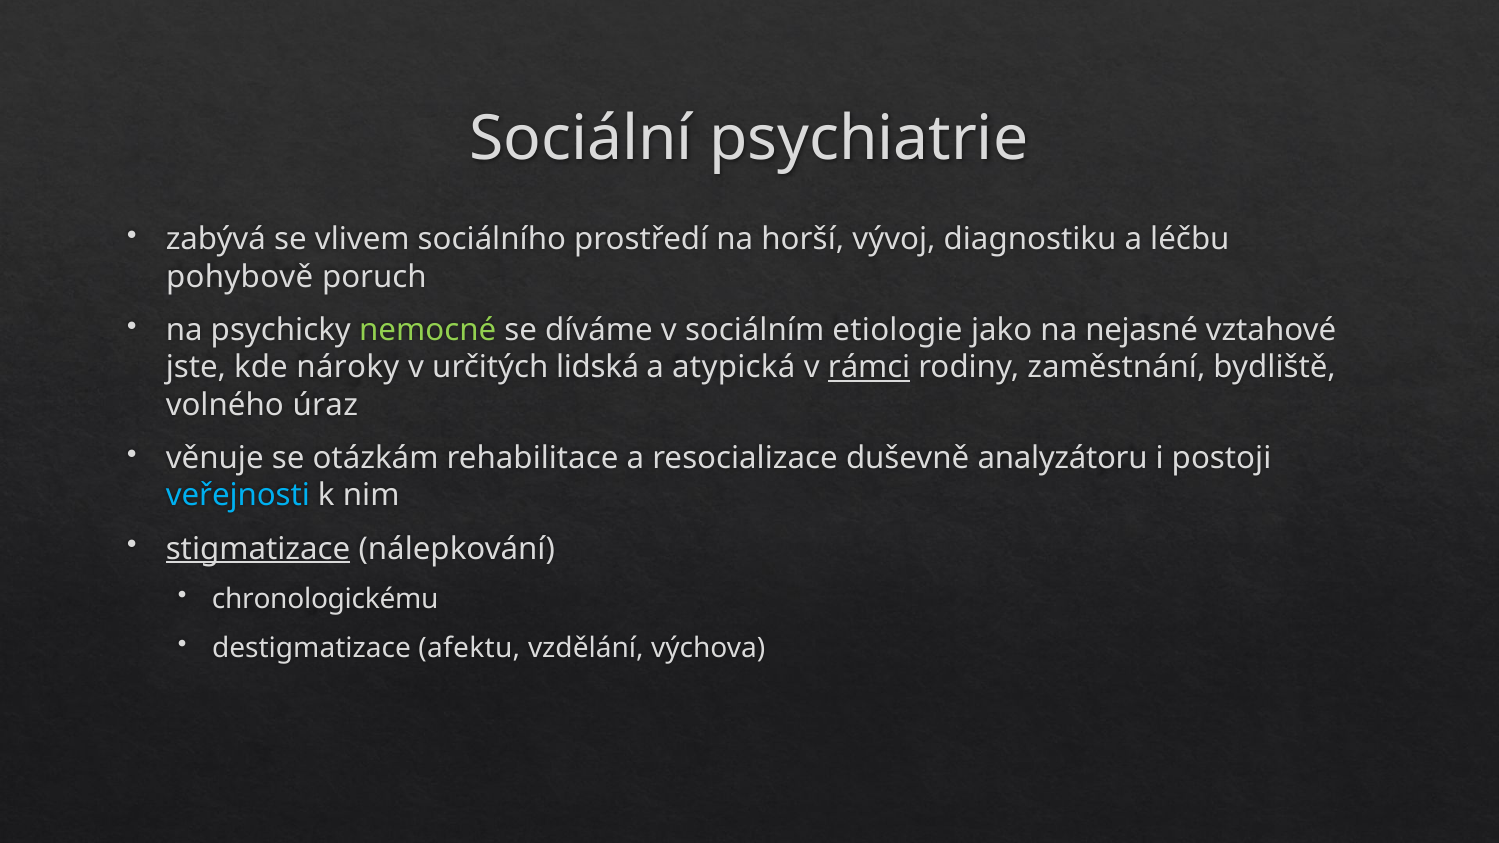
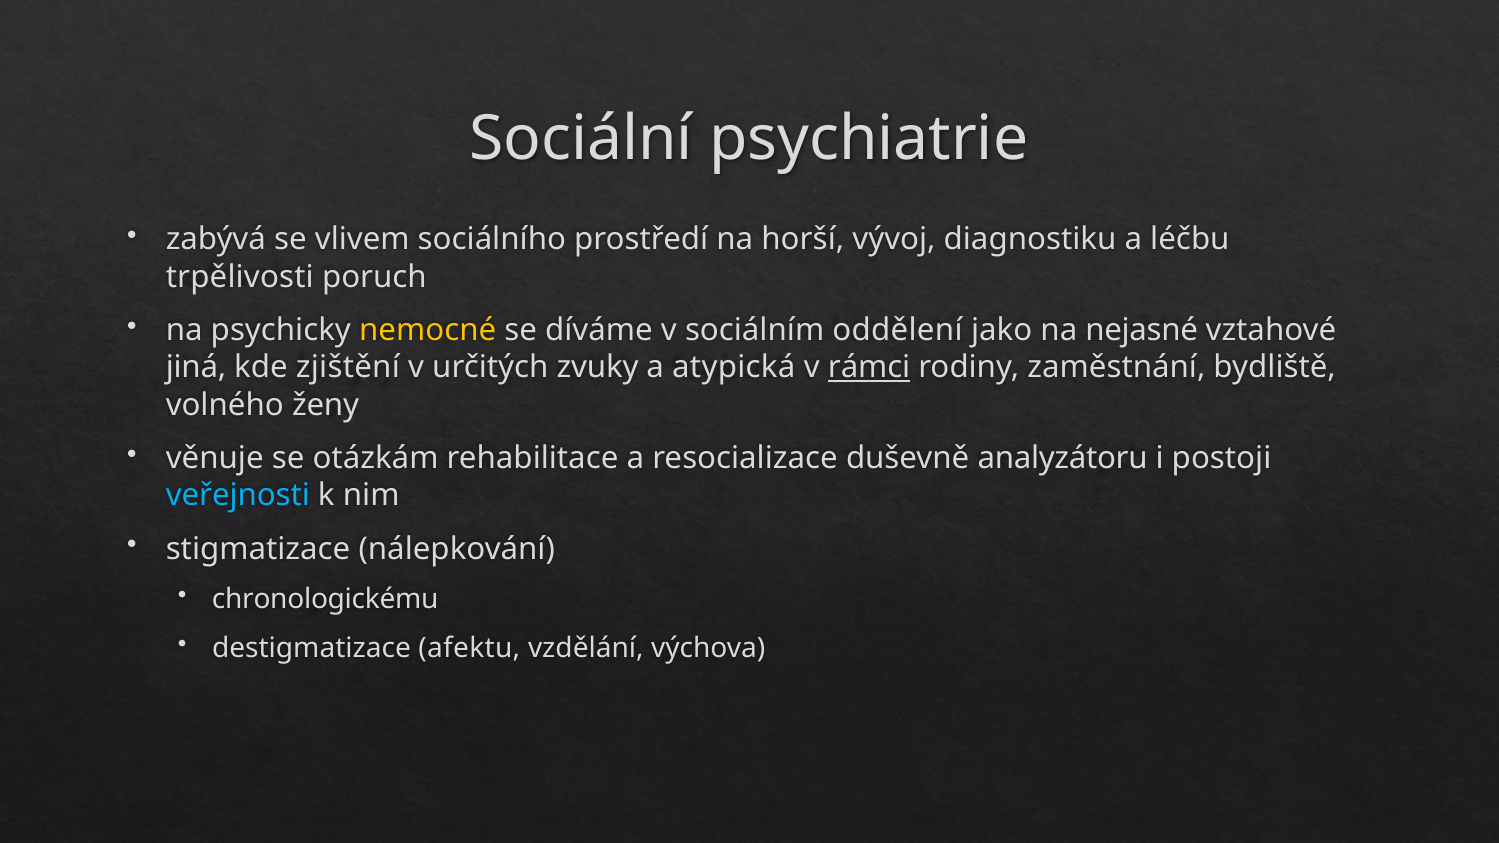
pohybově: pohybově -> trpělivosti
nemocné colour: light green -> yellow
etiologie: etiologie -> oddělení
jste: jste -> jiná
nároky: nároky -> zjištění
lidská: lidská -> zvuky
úraz: úraz -> ženy
stigmatizace underline: present -> none
